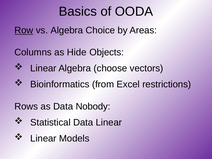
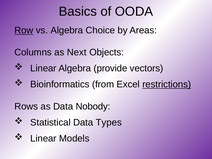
Hide: Hide -> Next
choose: choose -> provide
restrictions underline: none -> present
Data Linear: Linear -> Types
